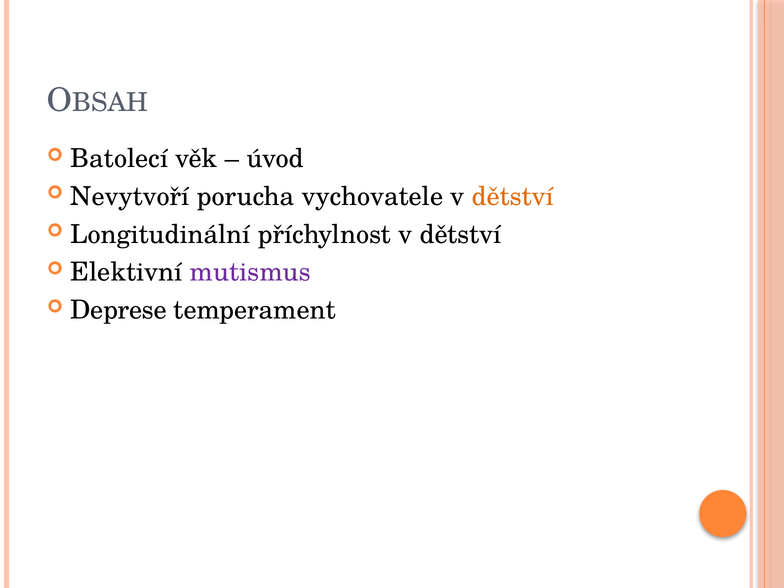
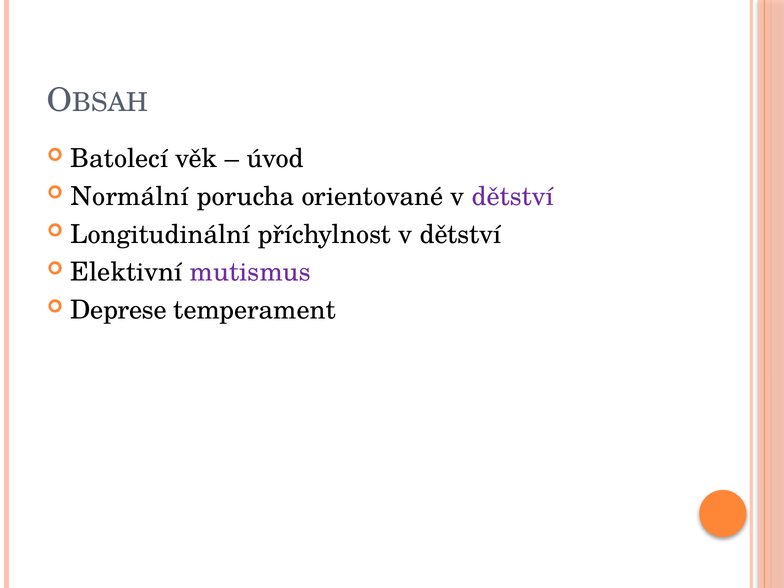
Nevytvoří: Nevytvoří -> Normální
vychovatele: vychovatele -> orientované
dětství at (513, 196) colour: orange -> purple
